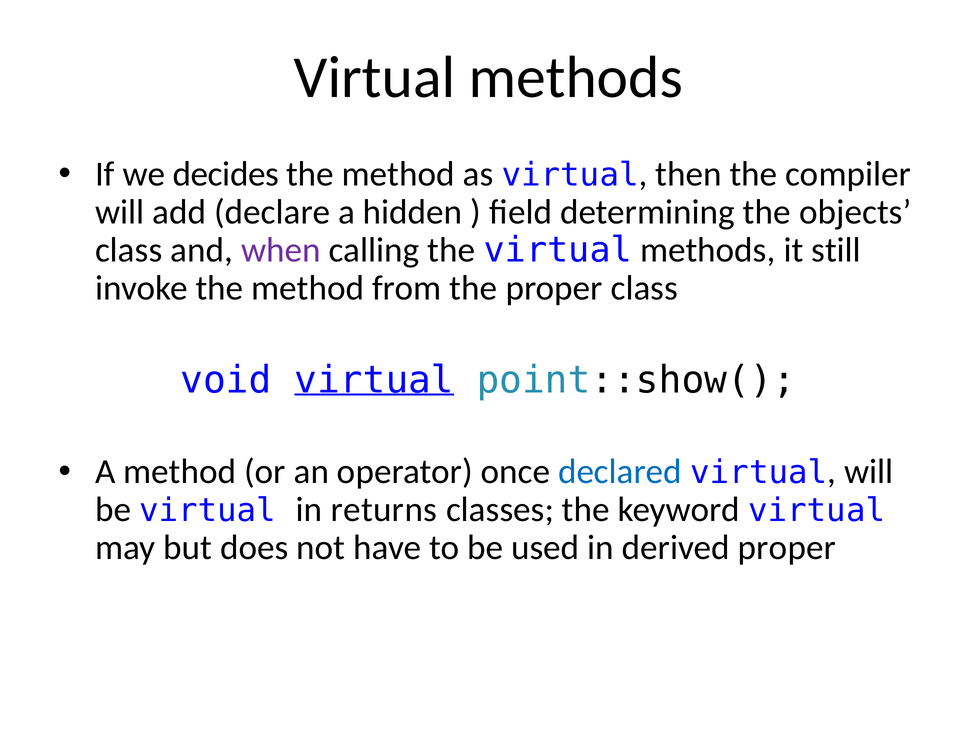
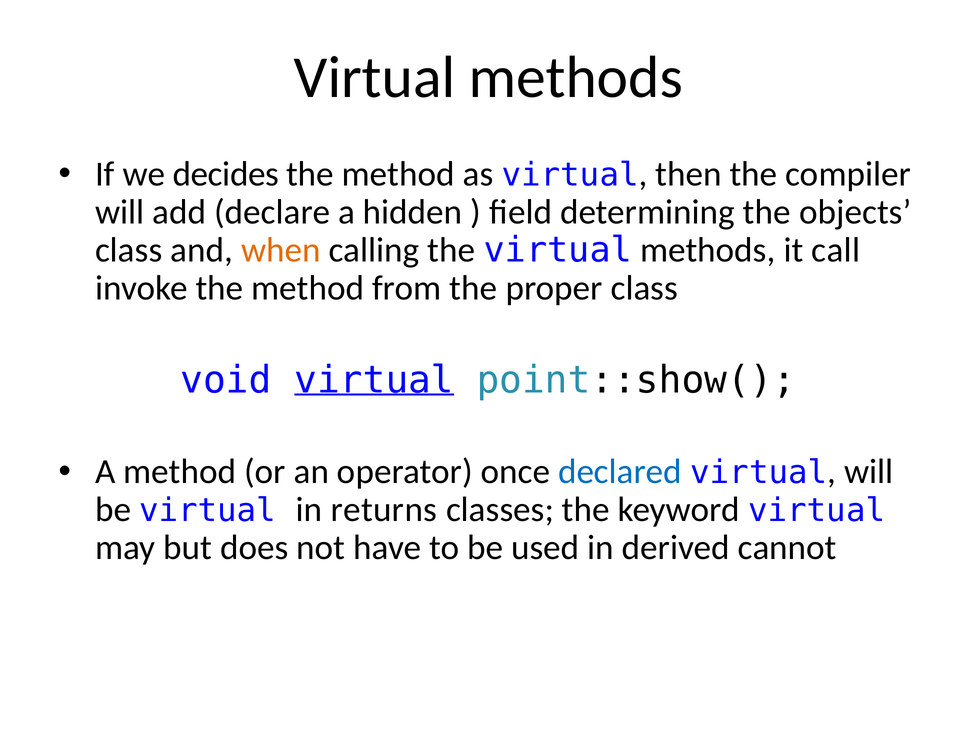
when colour: purple -> orange
still: still -> call
derived proper: proper -> cannot
